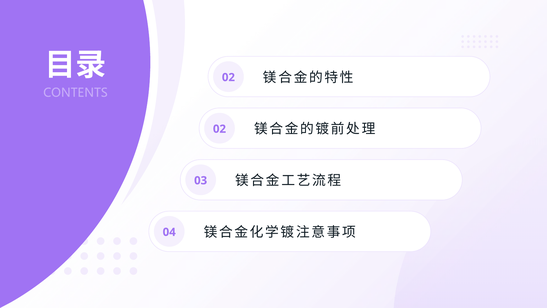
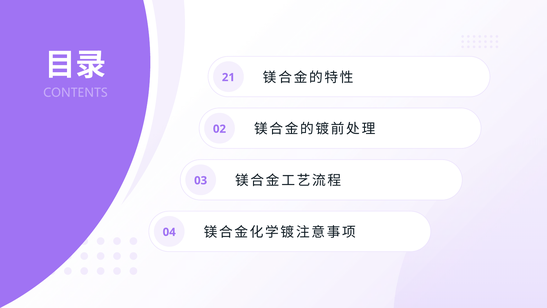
02 at (228, 77): 02 -> 21
